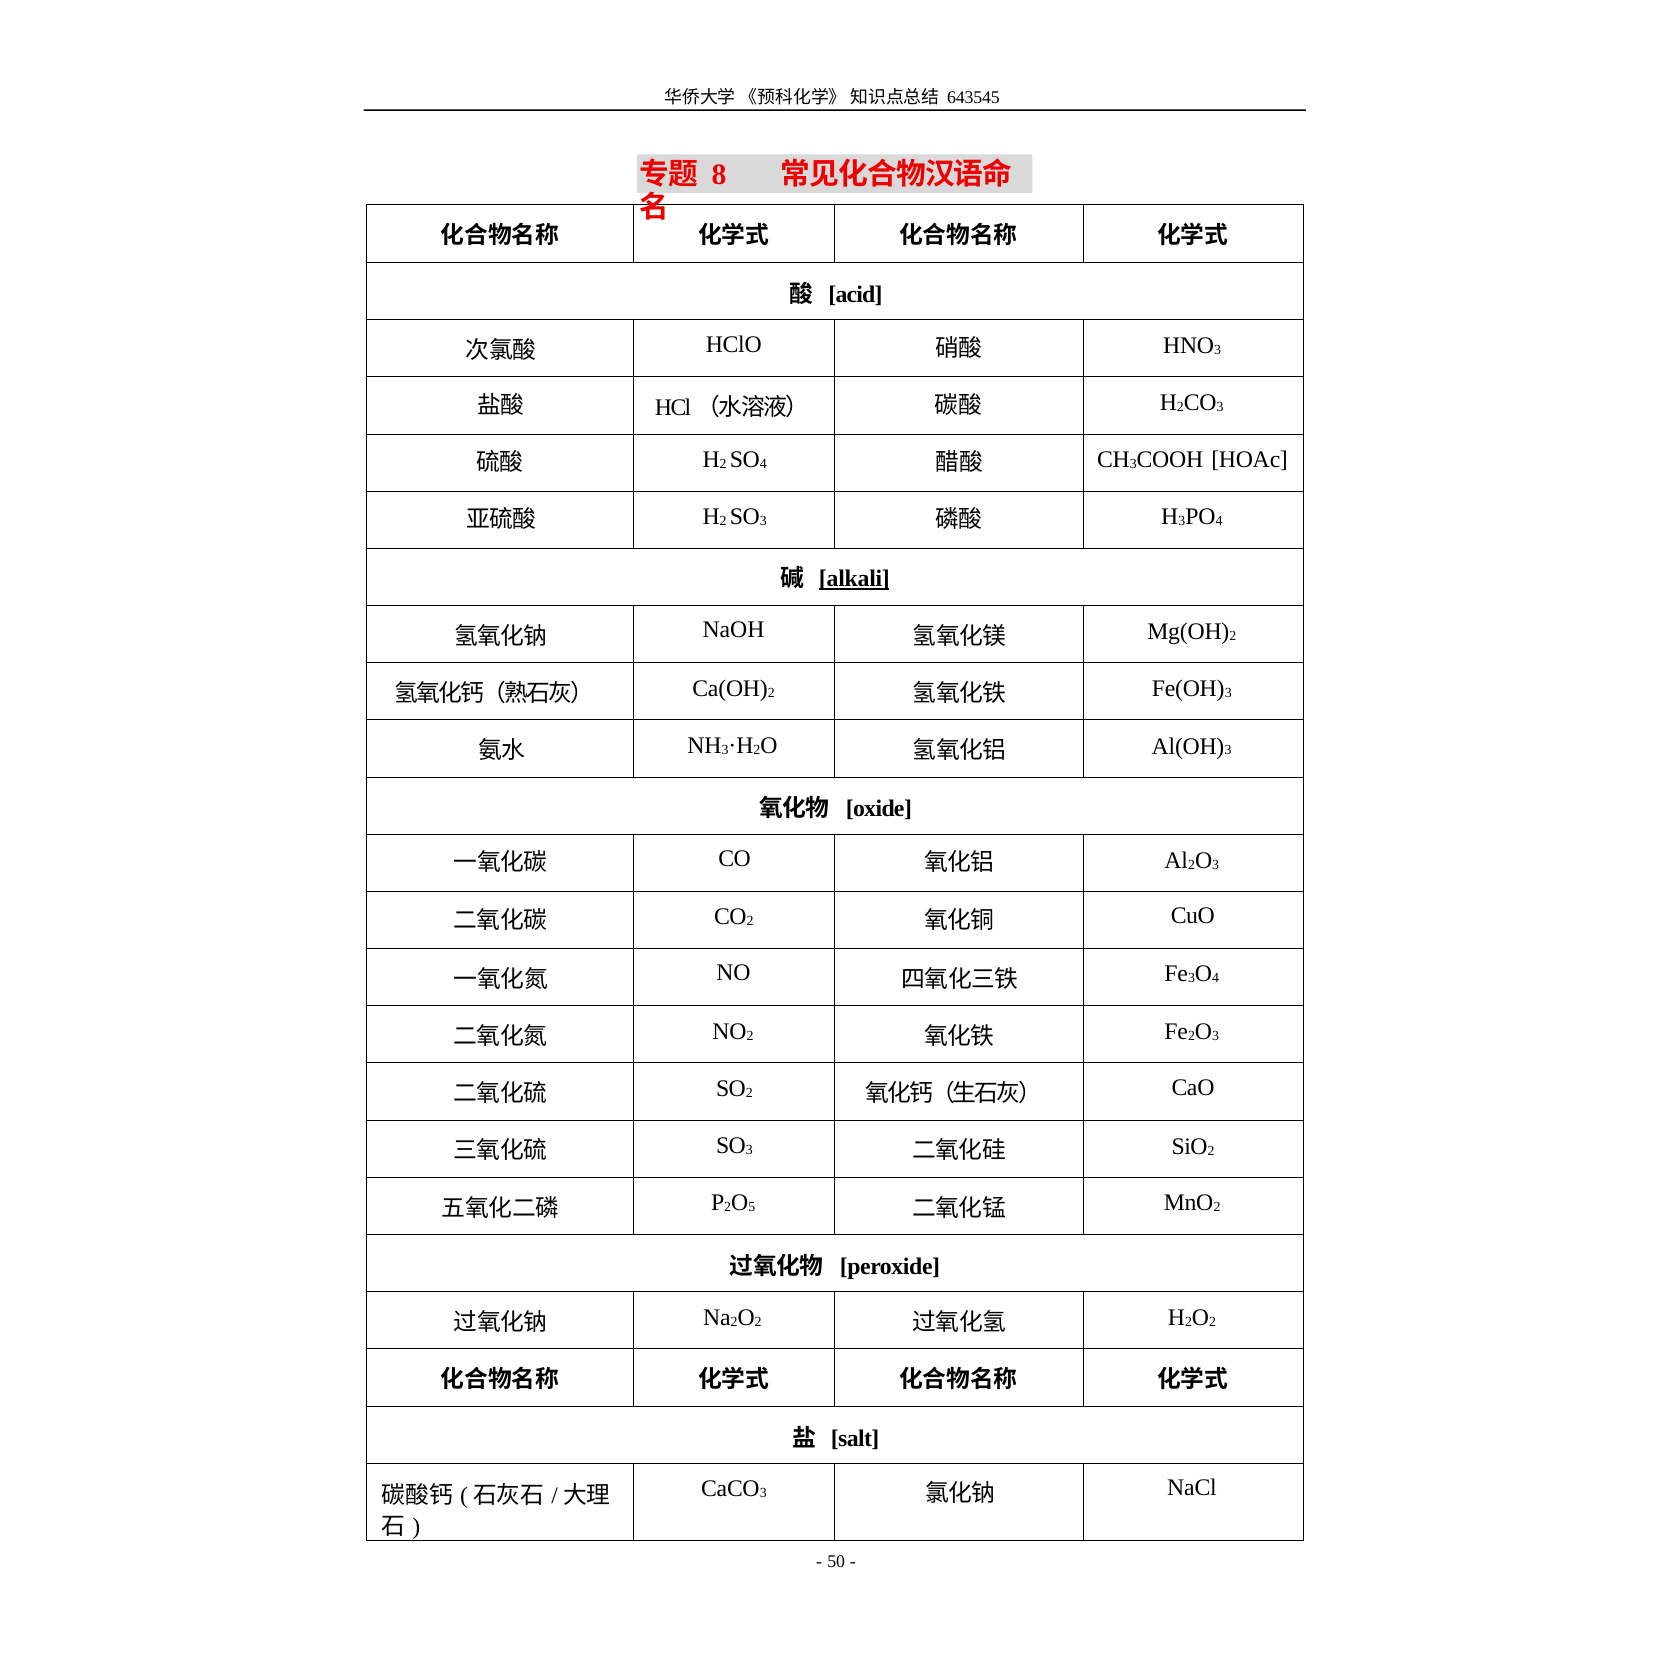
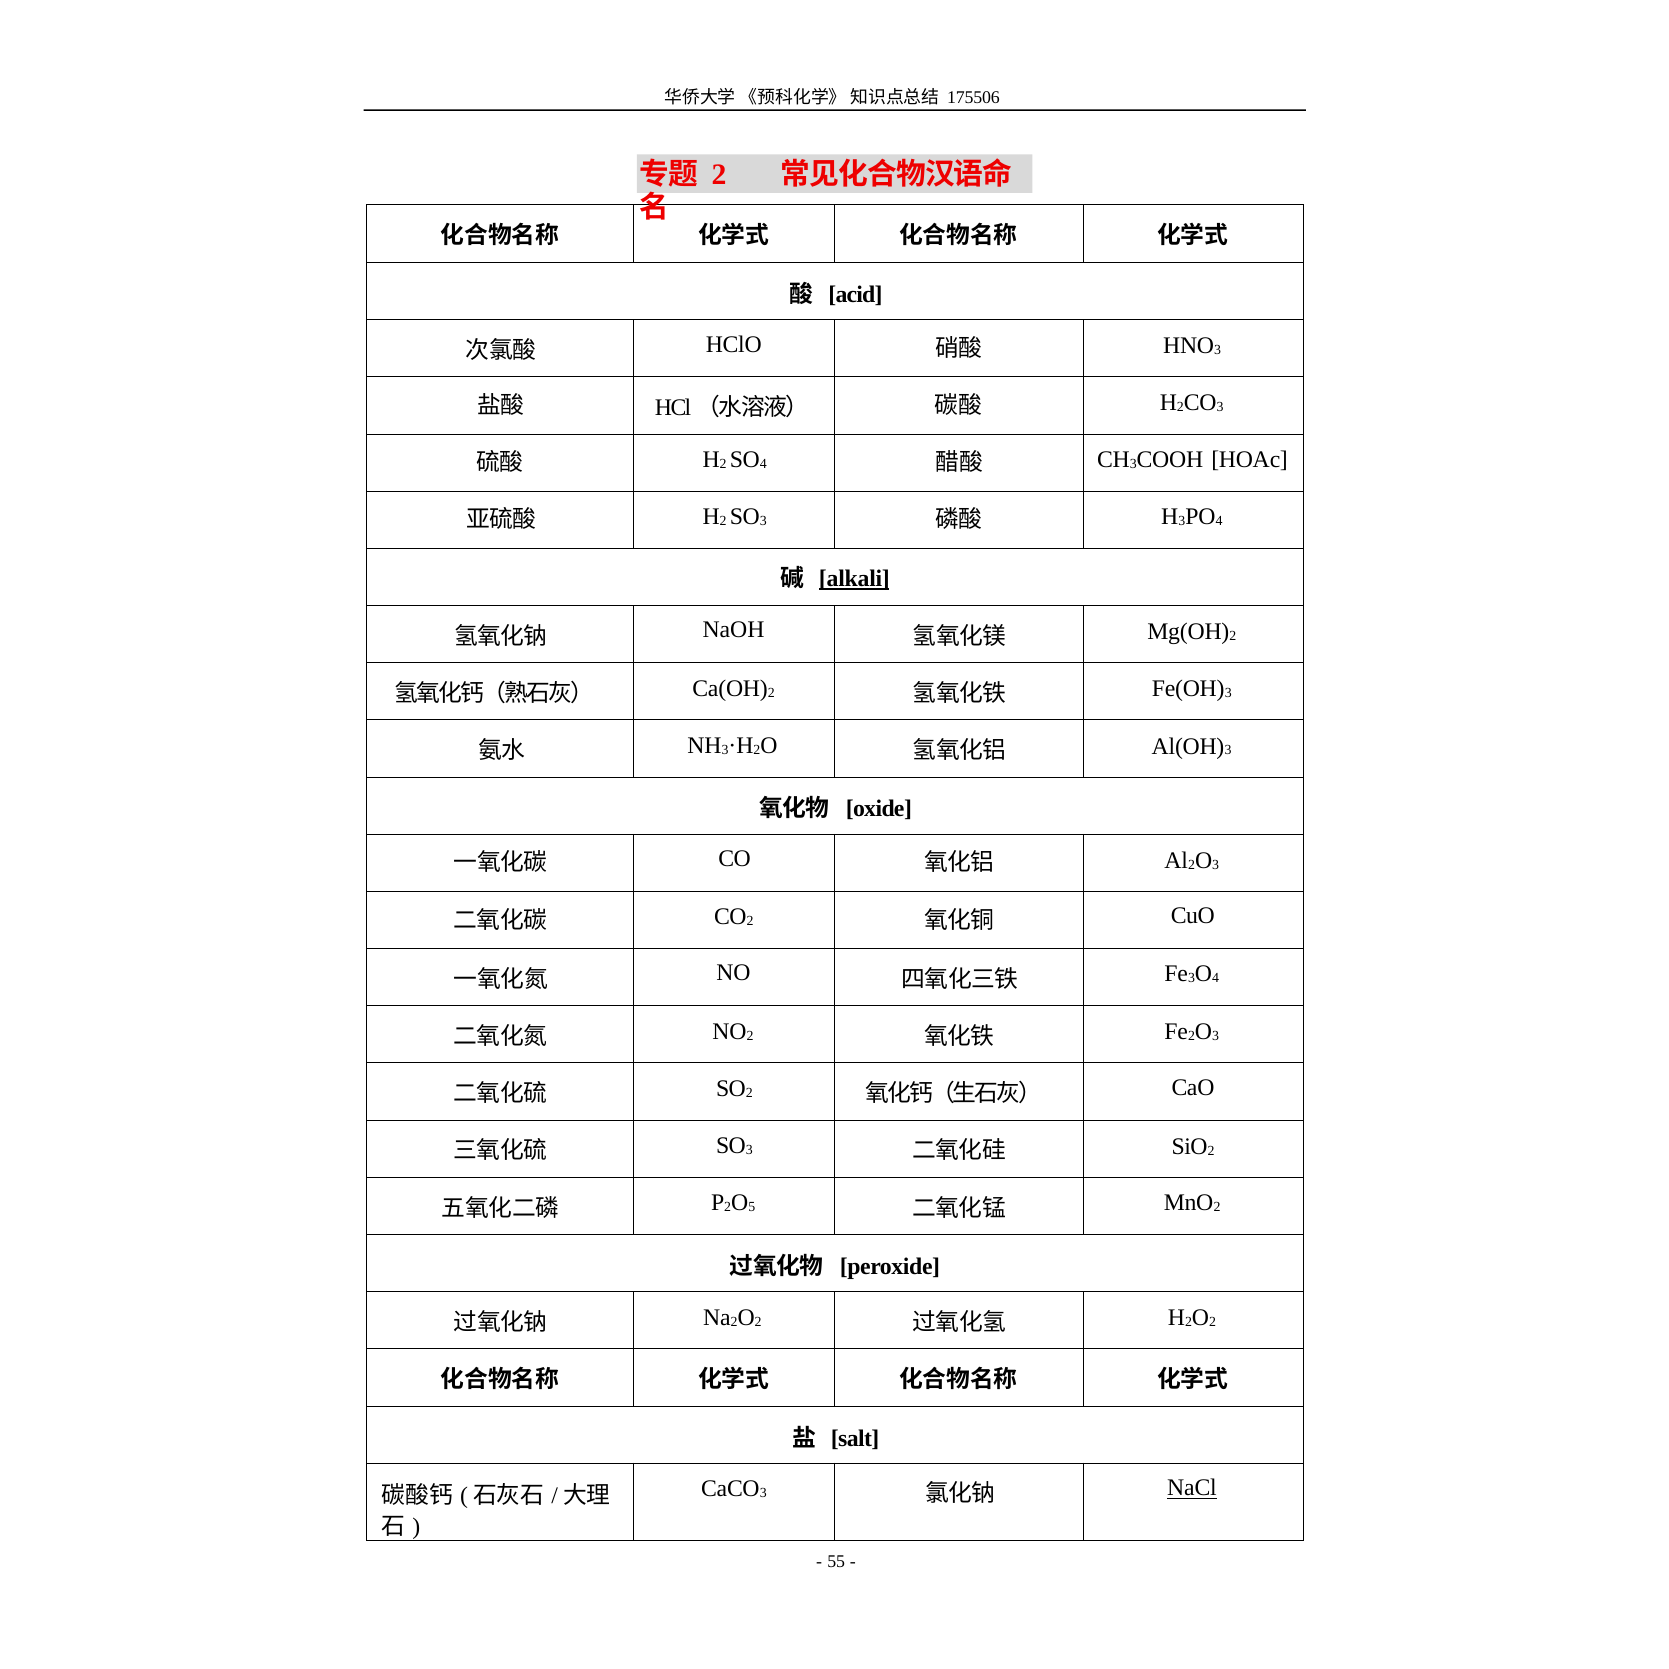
643545: 643545 -> 175506
8 at (719, 175): 8 -> 2
NaCl underline: none -> present
50: 50 -> 55
